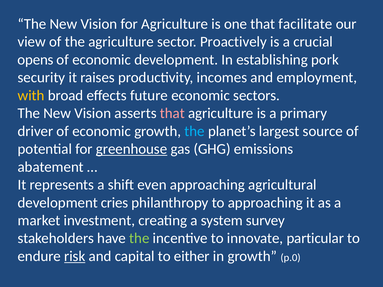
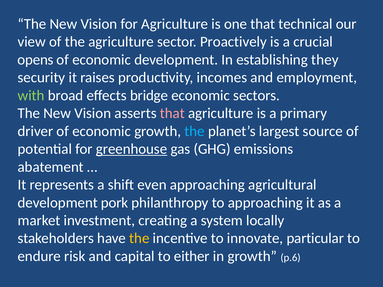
facilitate: facilitate -> technical
pork: pork -> they
with colour: yellow -> light green
future: future -> bridge
cries: cries -> pork
survey: survey -> locally
the at (139, 239) colour: light green -> yellow
risk underline: present -> none
p.0: p.0 -> p.6
